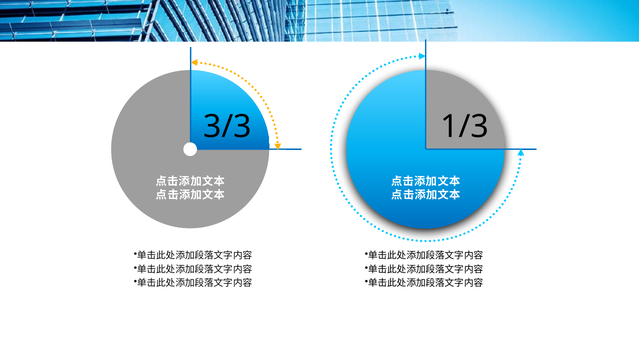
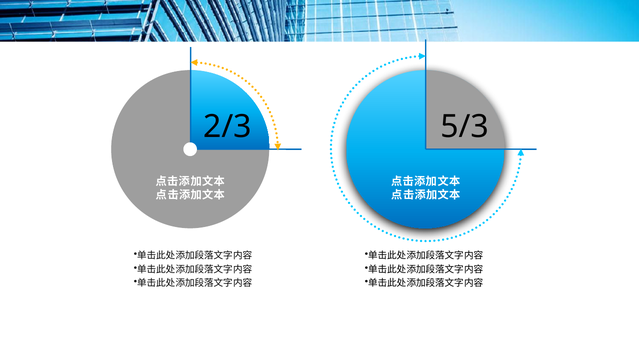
3/3: 3/3 -> 2/3
1/3: 1/3 -> 5/3
